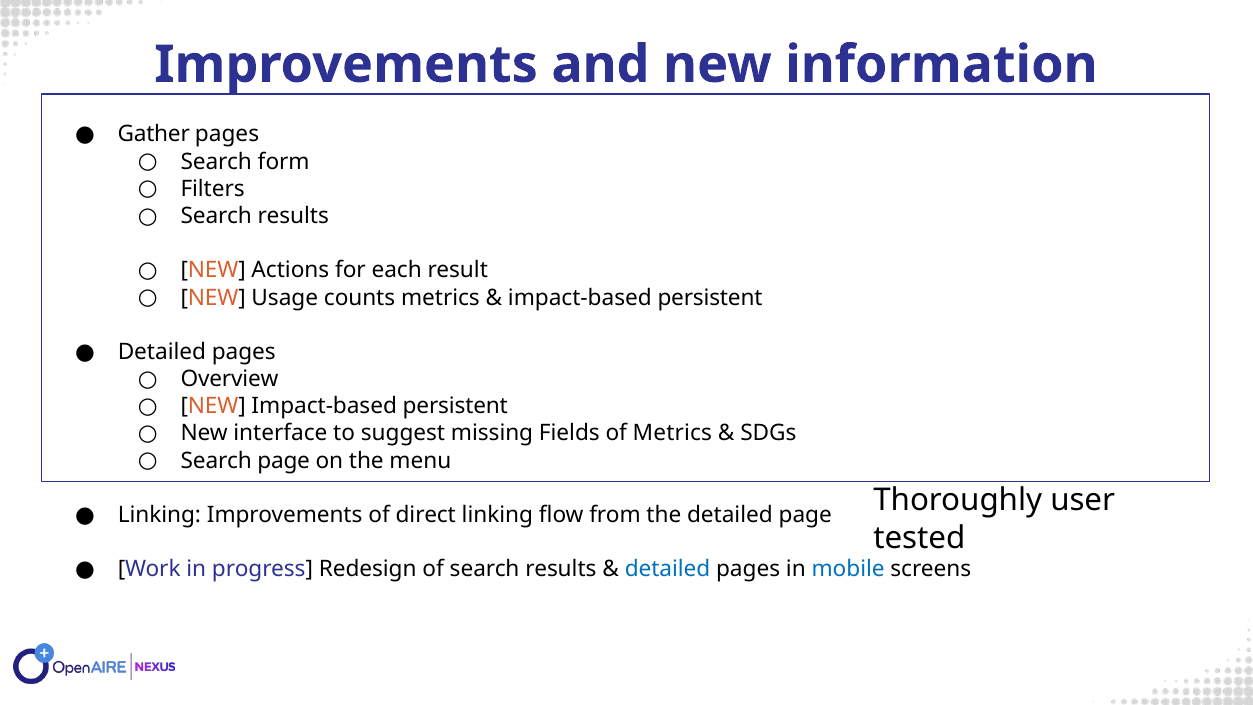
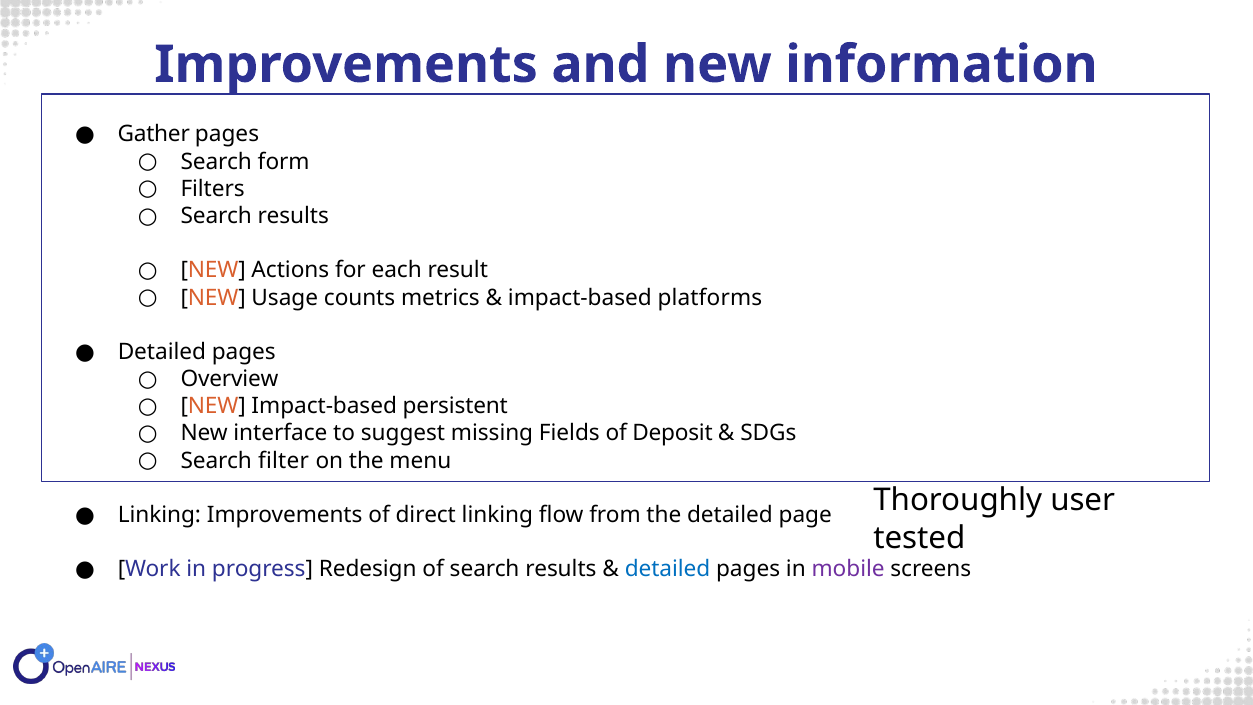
persistent at (710, 297): persistent -> platforms
of Metrics: Metrics -> Deposit
Search page: page -> filter
mobile colour: blue -> purple
